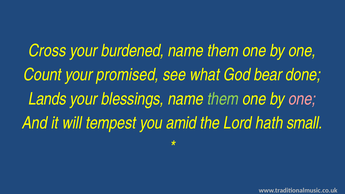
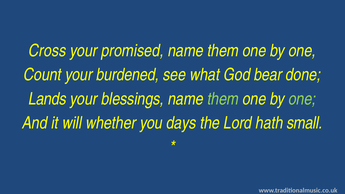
burdened: burdened -> promised
promised: promised -> burdened
one at (302, 99) colour: pink -> light green
tempest: tempest -> whether
amid: amid -> days
